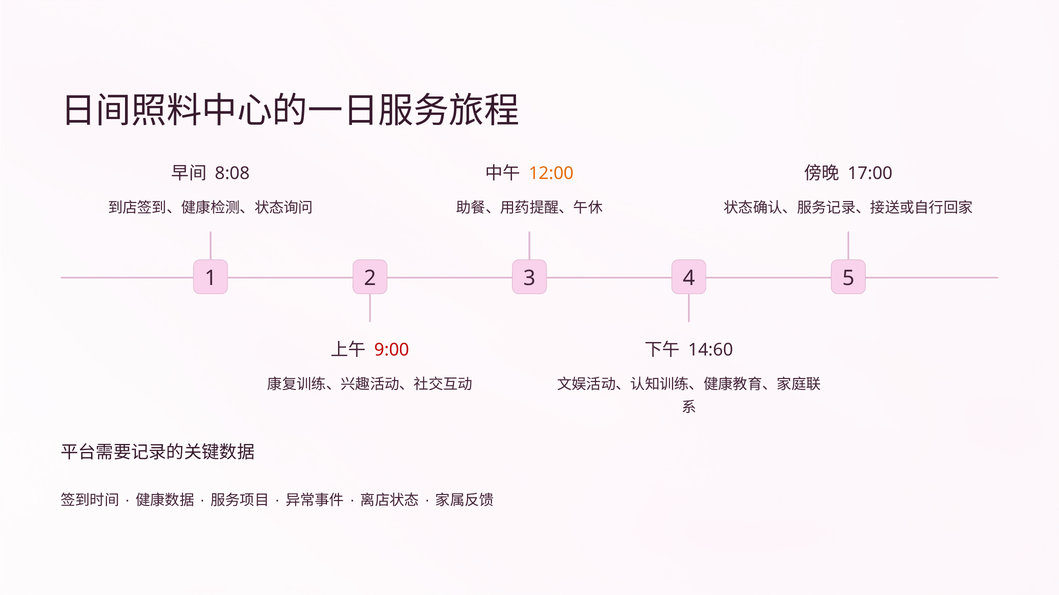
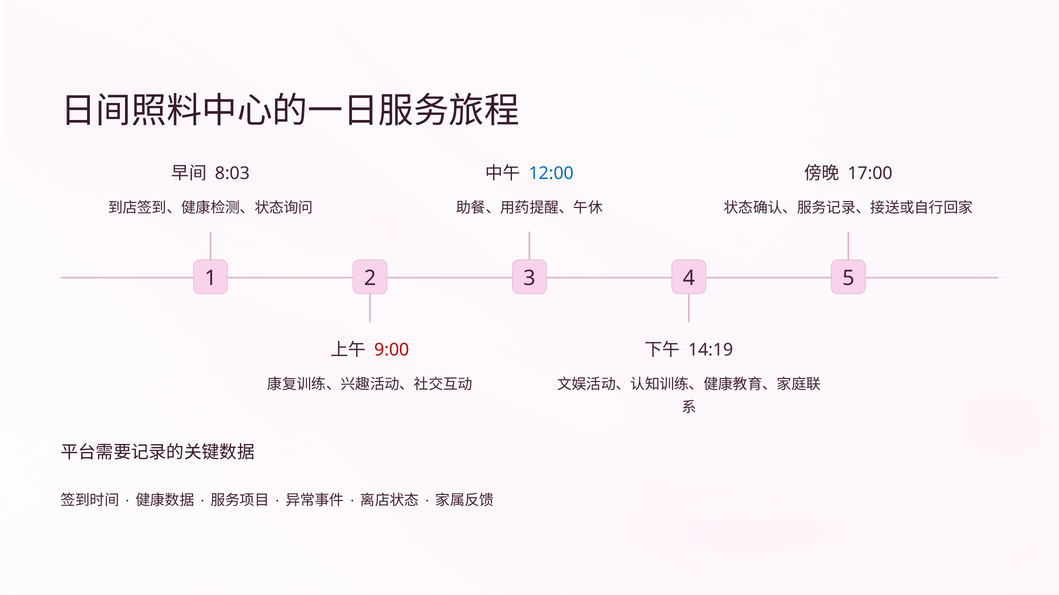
8:08: 8:08 -> 8:03
12:00 colour: orange -> blue
14:60: 14:60 -> 14:19
